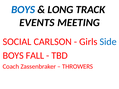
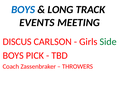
SOCIAL: SOCIAL -> DISCUS
Side colour: blue -> green
FALL: FALL -> PICK
